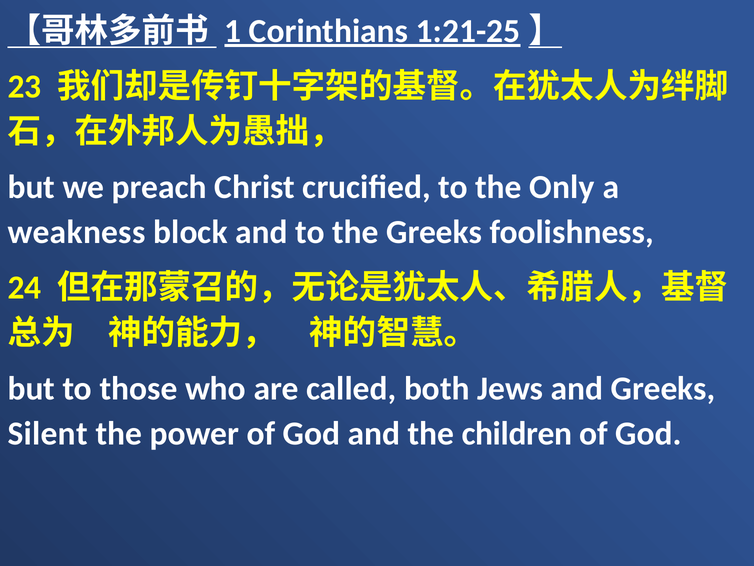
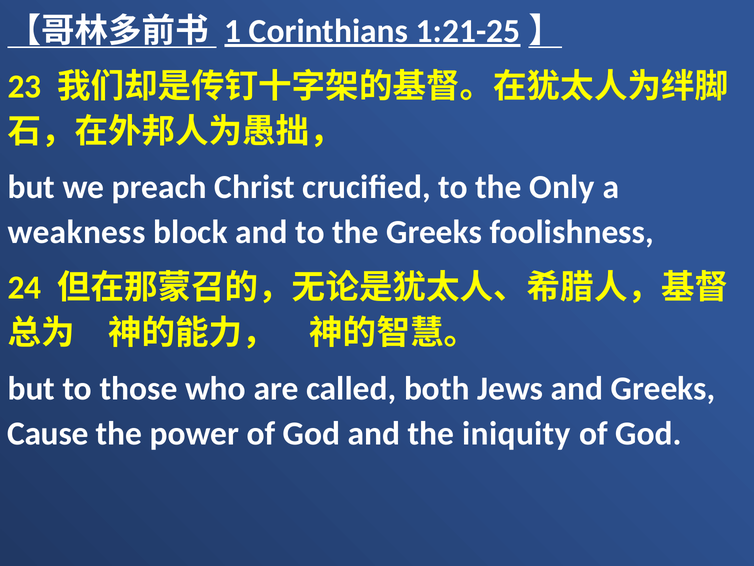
Silent: Silent -> Cause
children: children -> iniquity
